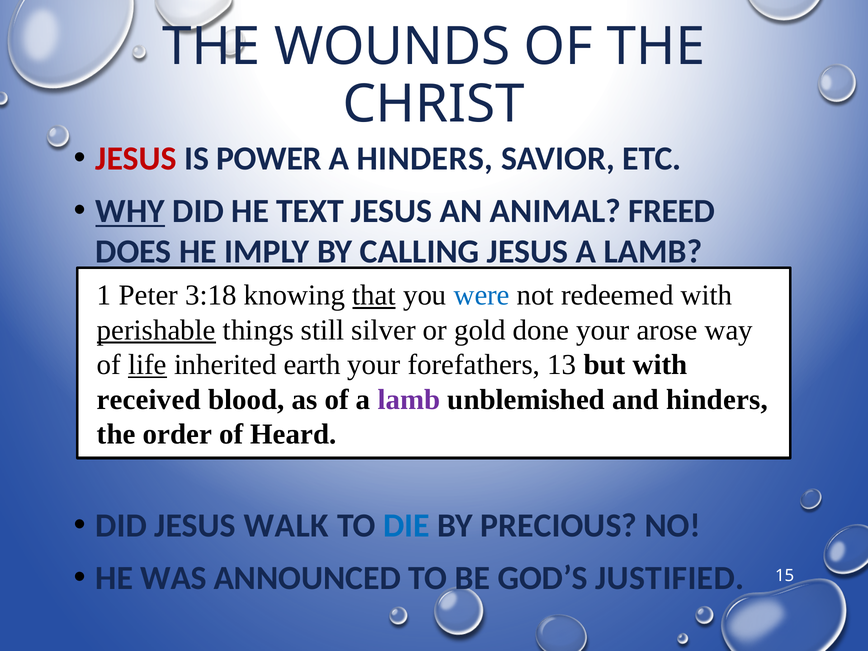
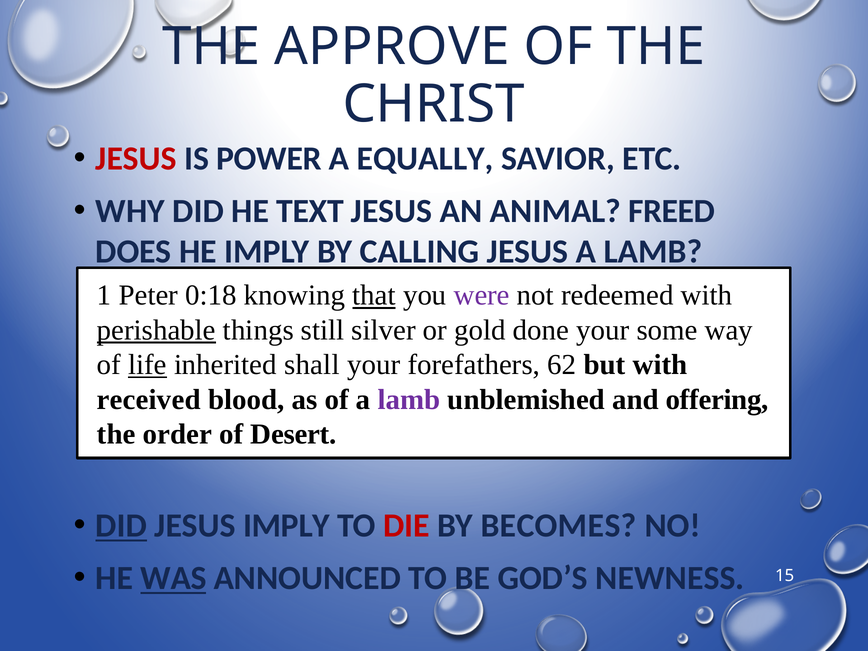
WOUNDS: WOUNDS -> APPROVE
A HINDERS: HINDERS -> EQUALLY
WHY underline: present -> none
3:18: 3:18 -> 0:18
were colour: blue -> purple
arose: arose -> some
earth: earth -> shall
13: 13 -> 62
and hinders: hinders -> offering
Heard: Heard -> Desert
DID at (121, 526) underline: none -> present
JESUS WALK: WALK -> IMPLY
DIE colour: blue -> red
PRECIOUS: PRECIOUS -> BECOMES
WAS underline: none -> present
JUSTIFIED: JUSTIFIED -> NEWNESS
